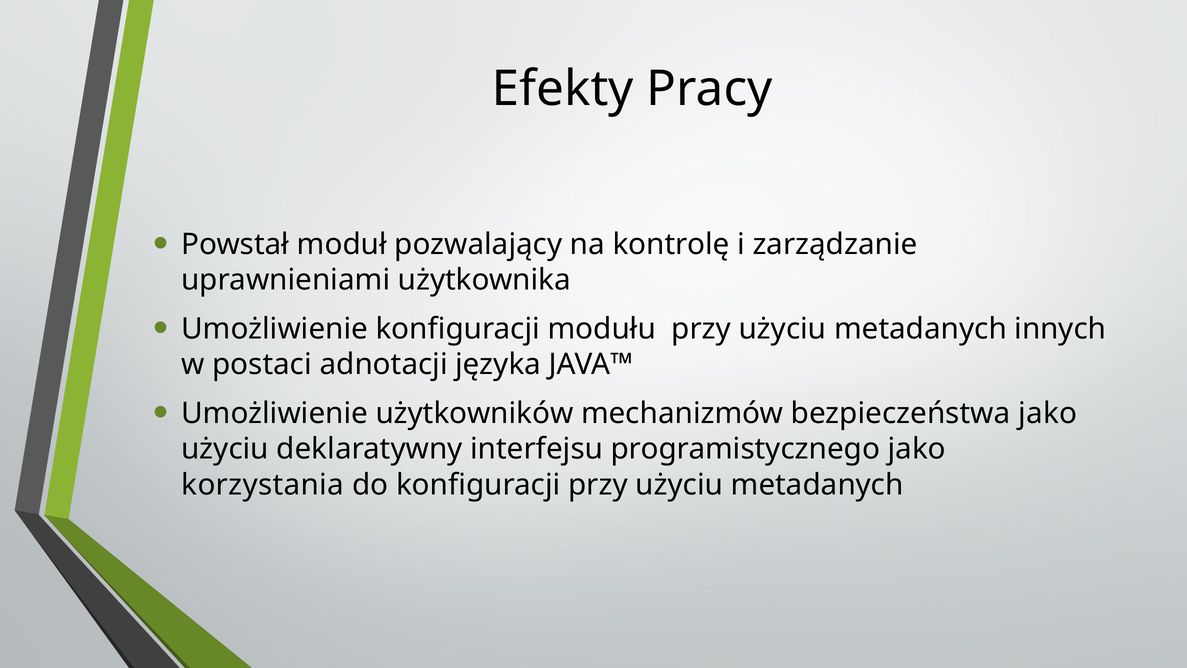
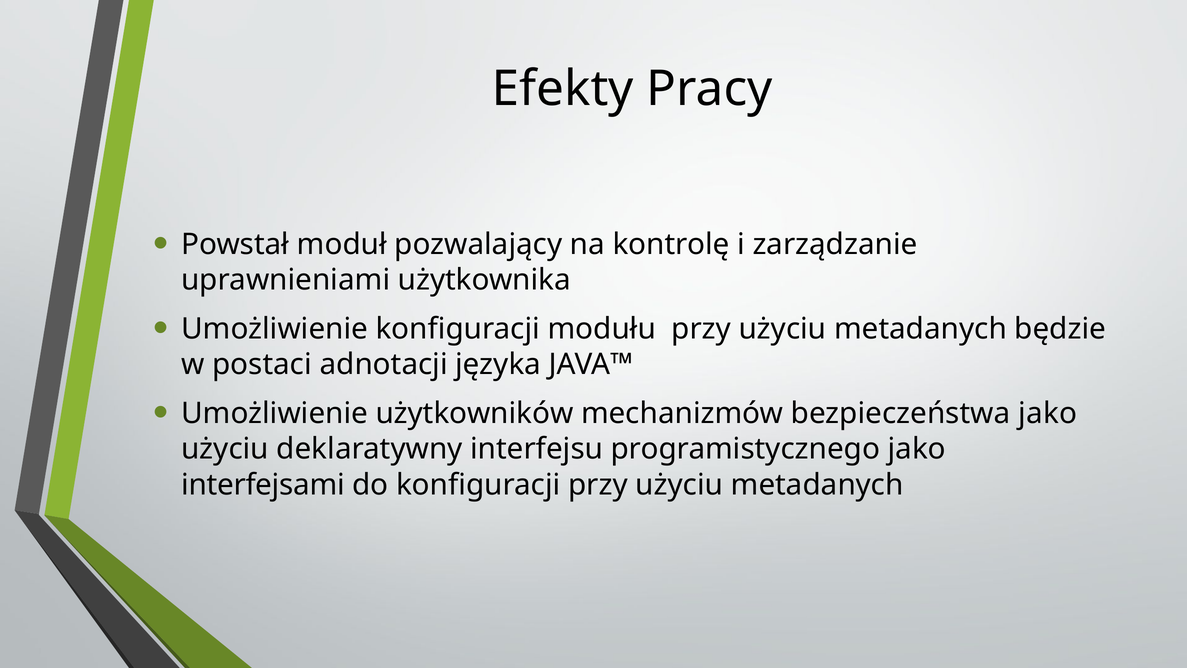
innych: innych -> będzie
korzystania: korzystania -> interfejsami
